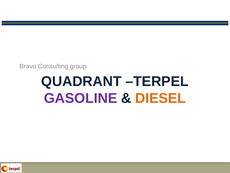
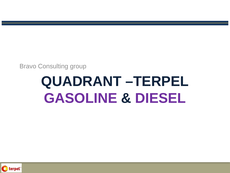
DIESEL colour: orange -> purple
